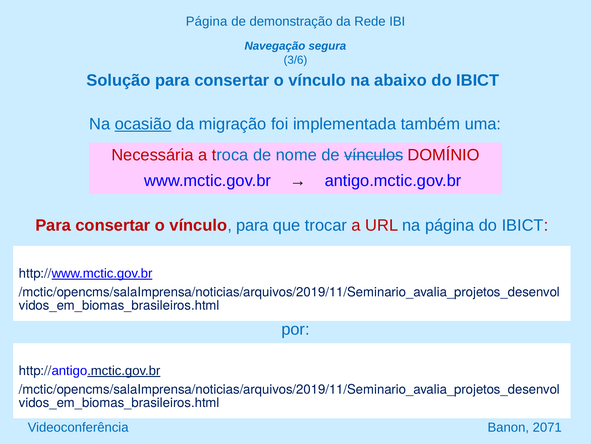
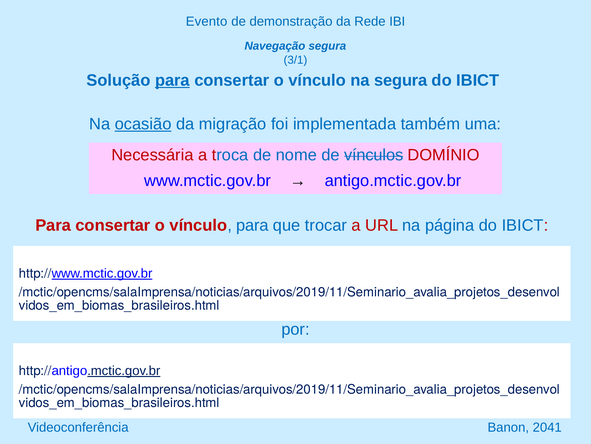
Página at (207, 22): Página -> Evento
3/6: 3/6 -> 3/1
para at (172, 80) underline: none -> present
na abaixo: abaixo -> segura
2071: 2071 -> 2041
